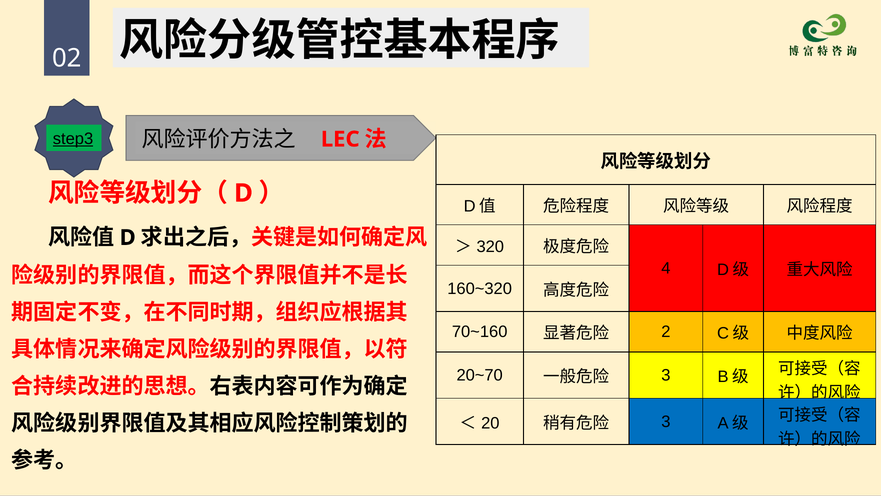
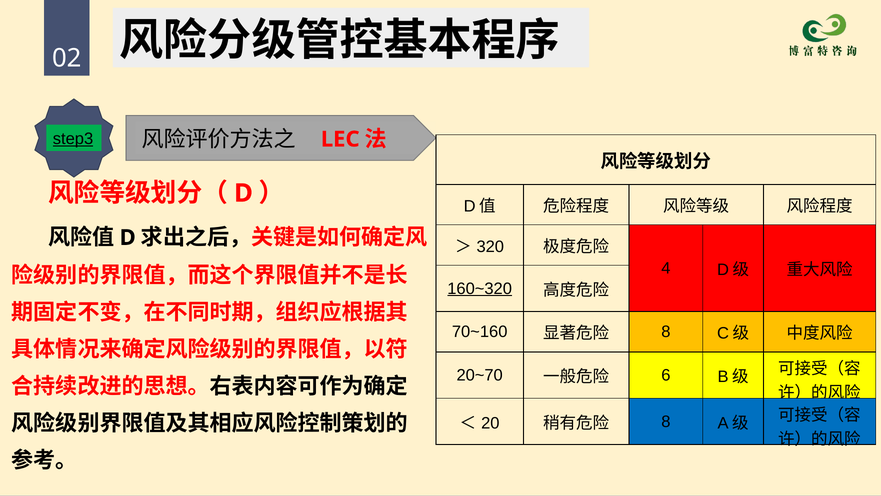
160~320 underline: none -> present
2 at (666, 332): 2 -> 8
3 at (666, 375): 3 -> 6
3 at (666, 421): 3 -> 8
